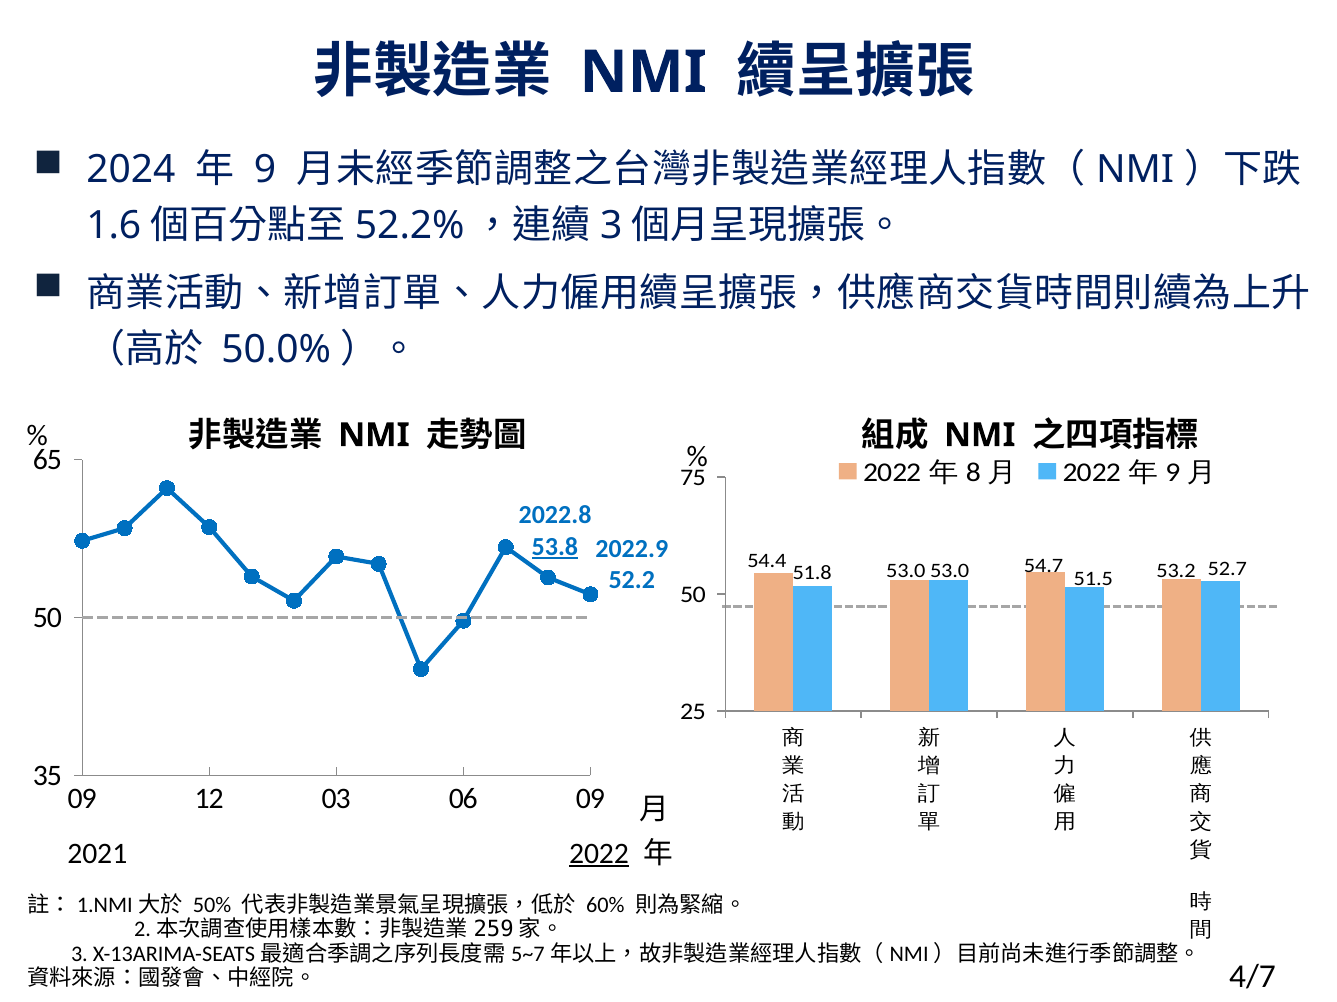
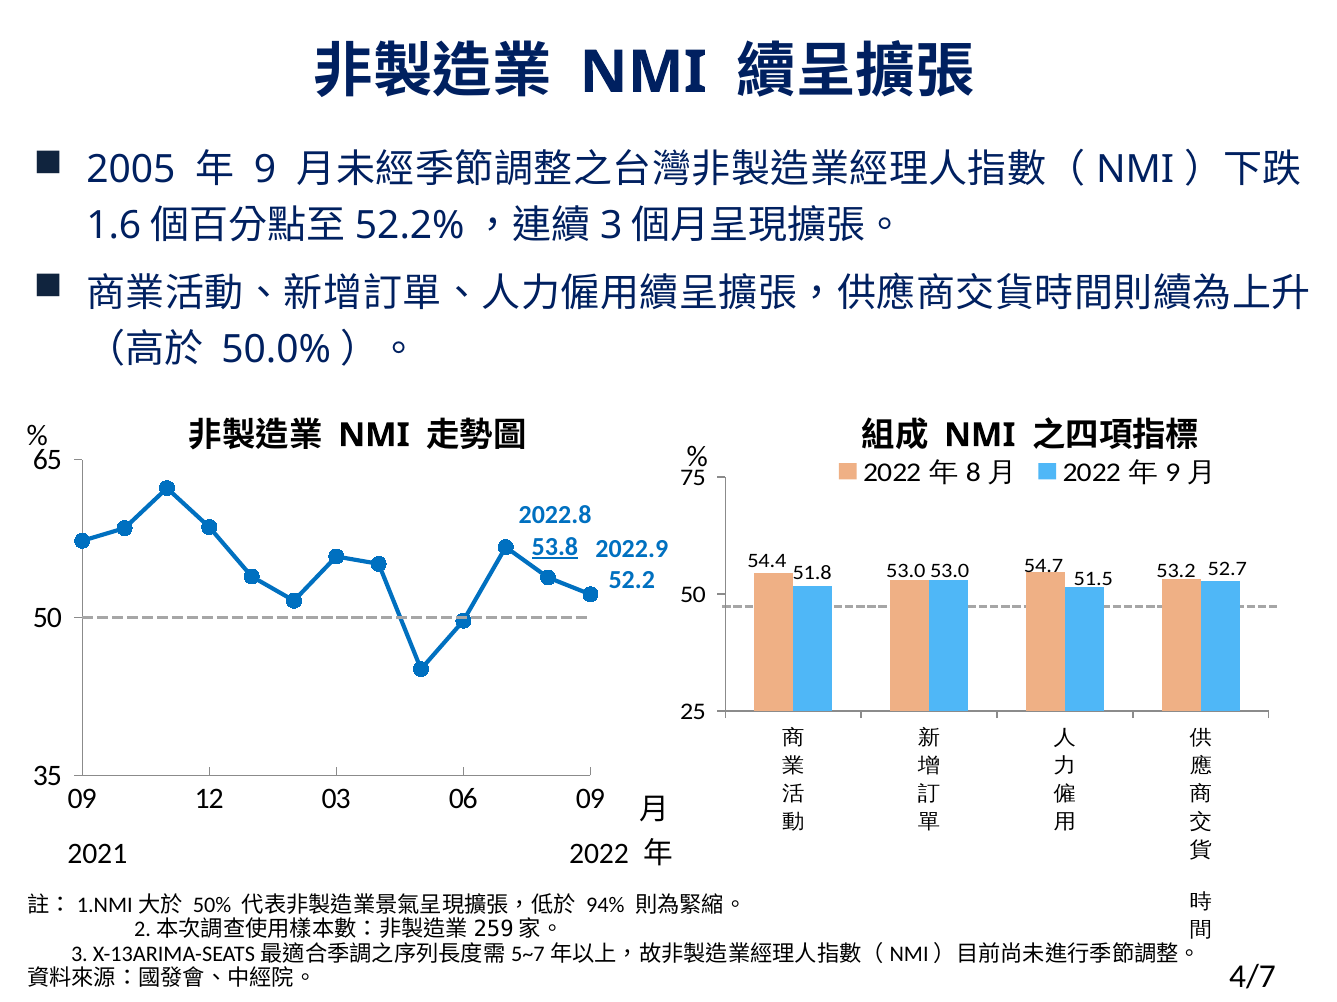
2024: 2024 -> 2005
2022 at (599, 854) underline: present -> none
60%: 60% -> 94%
